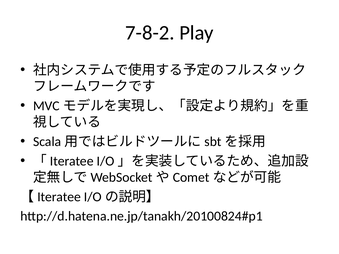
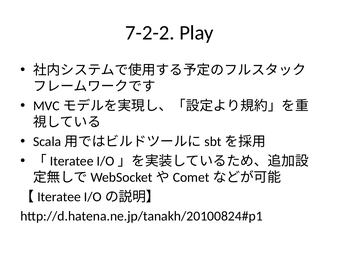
7-8-2: 7-8-2 -> 7-2-2
